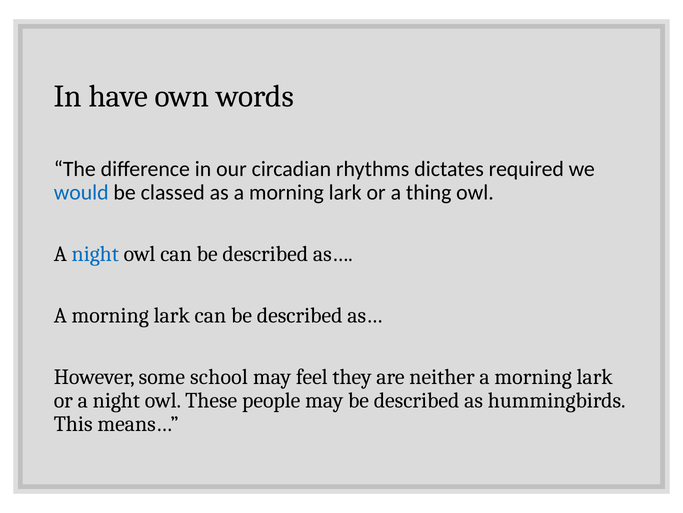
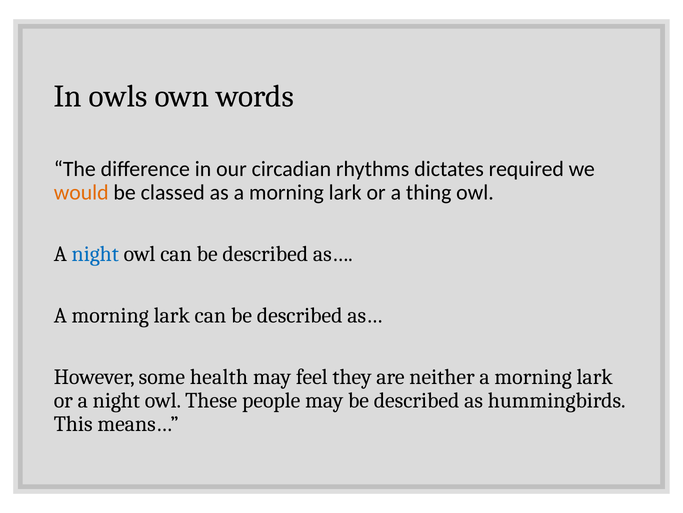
have: have -> owls
would colour: blue -> orange
school: school -> health
